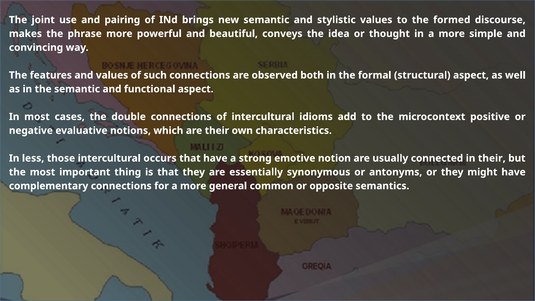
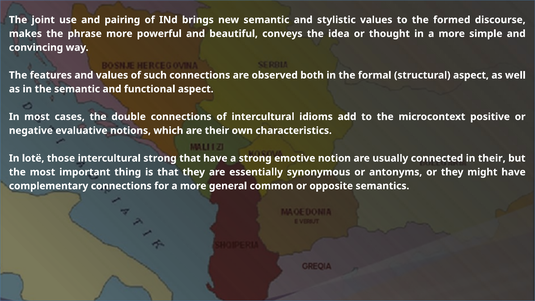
less: less -> lotë
intercultural occurs: occurs -> strong
